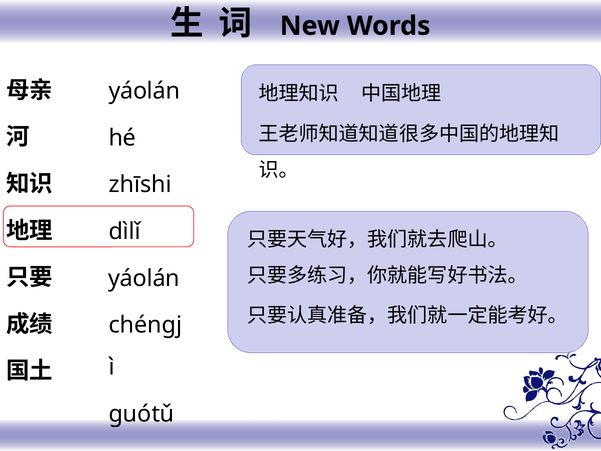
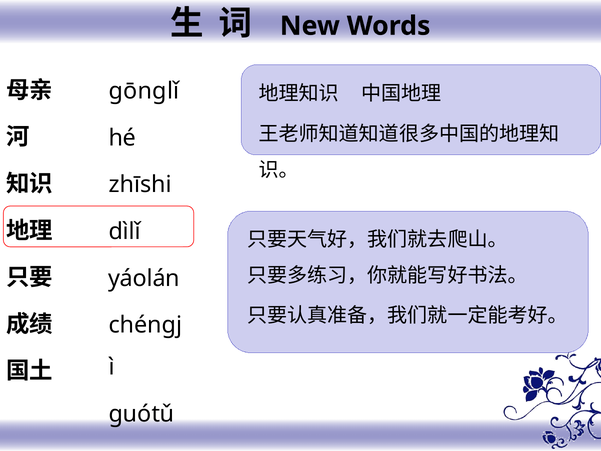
yáolán at (144, 91): yáolán -> gōnglǐ
